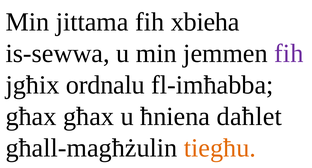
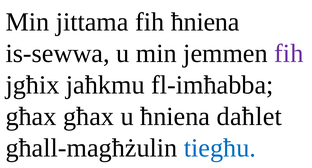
fih xbieha: xbieha -> ħniena
ordnalu: ordnalu -> jaħkmu
tiegħu colour: orange -> blue
